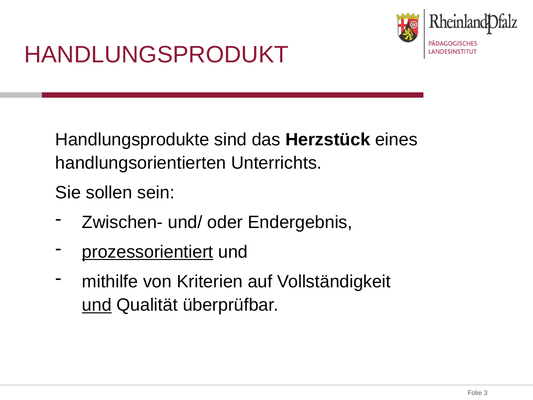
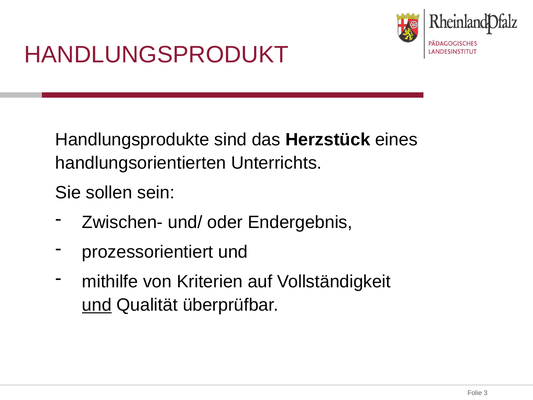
prozessorientiert underline: present -> none
